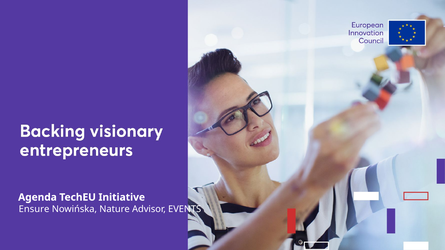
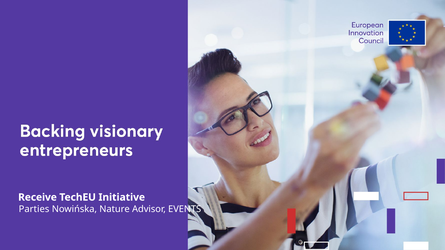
Agenda: Agenda -> Receive
Ensure: Ensure -> Parties
